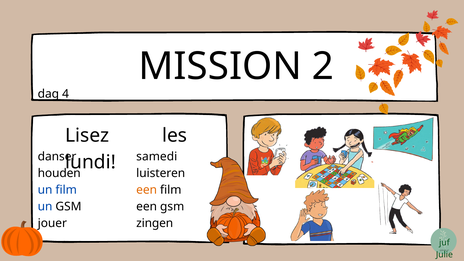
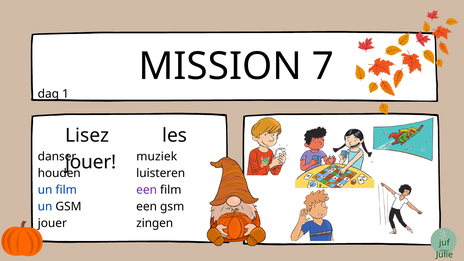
2: 2 -> 7
4: 4 -> 1
samedi: samedi -> muziek
lundi at (91, 162): lundi -> jouer
een at (147, 190) colour: orange -> purple
